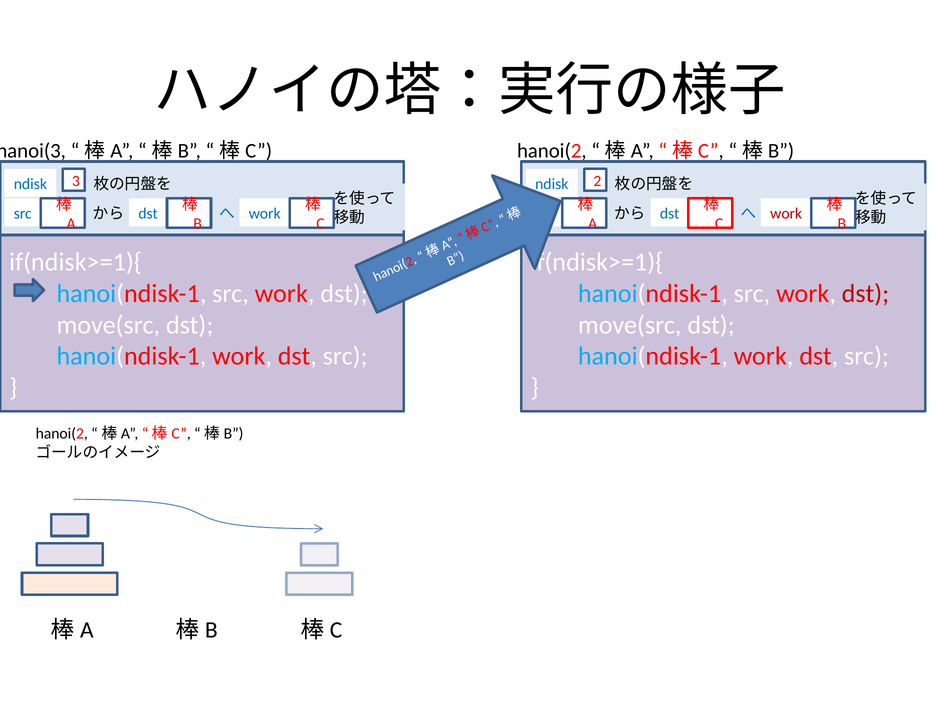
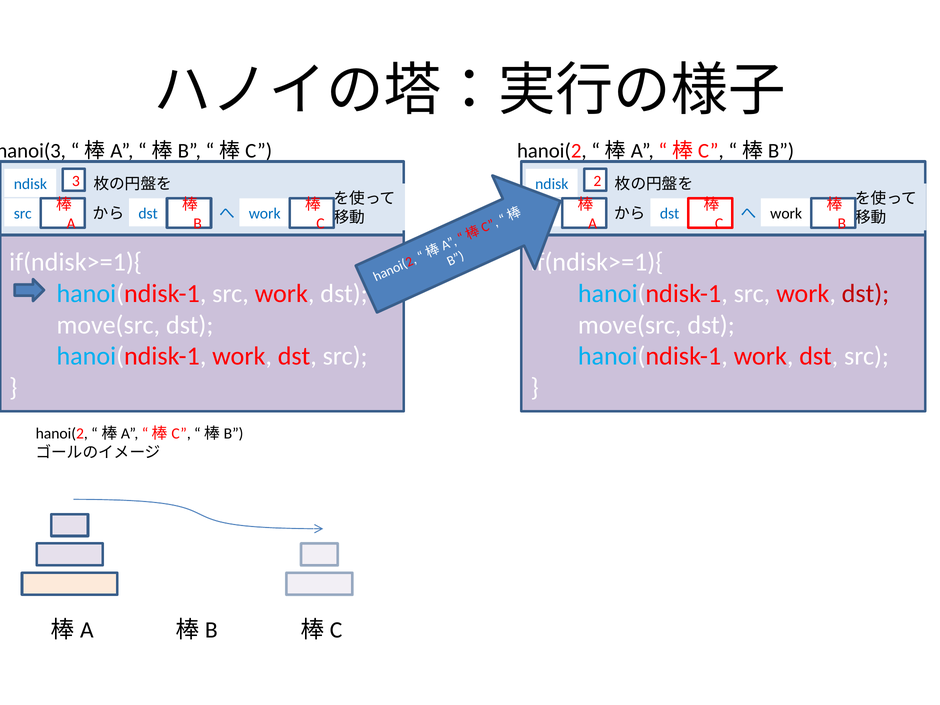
work at (786, 213) colour: red -> black
